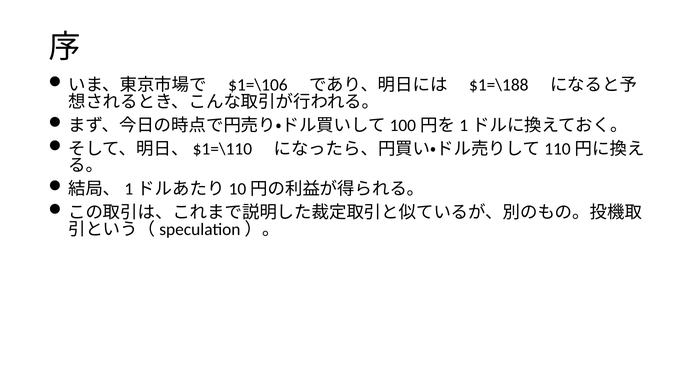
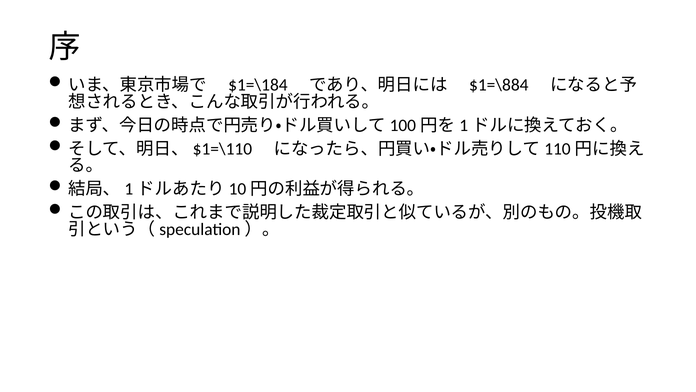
$1=\106: $1=\106 -> $1=\184
$1=\188: $1=\188 -> $1=\884
